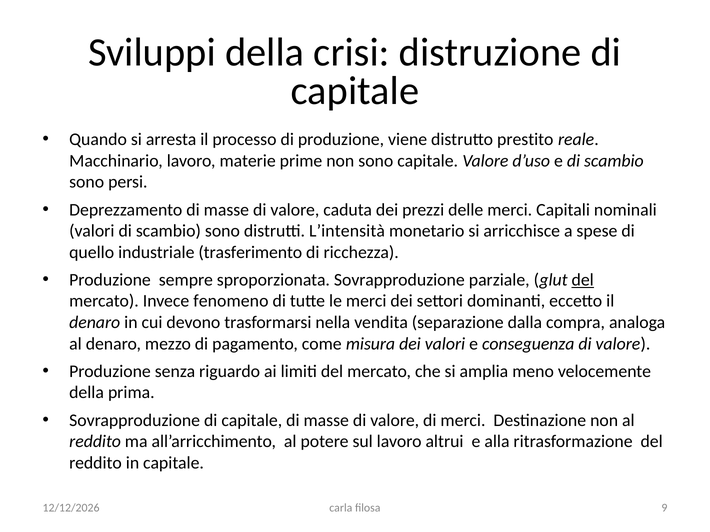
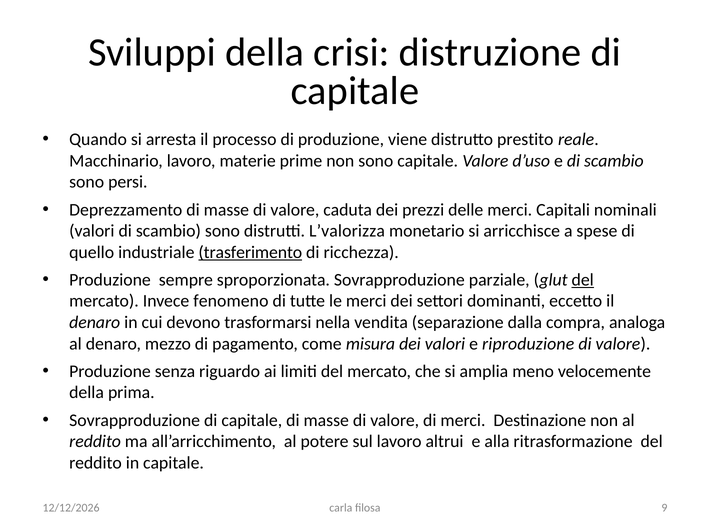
L’intensità: L’intensità -> L’valorizza
trasferimento underline: none -> present
conseguenza: conseguenza -> riproduzione
